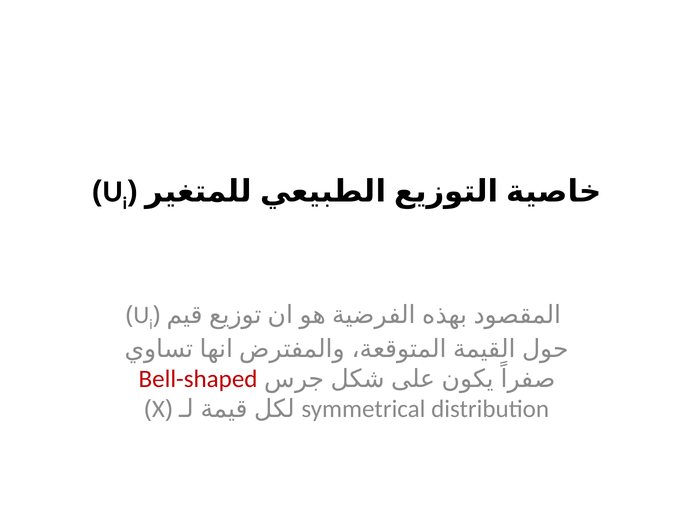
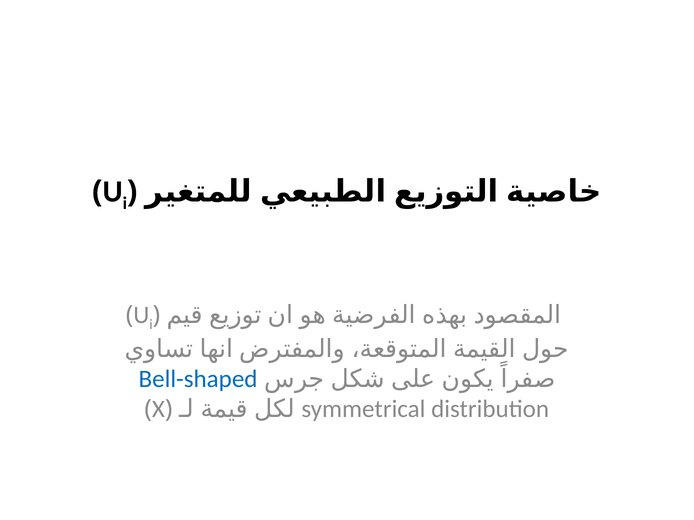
Bell-shaped colour: red -> blue
